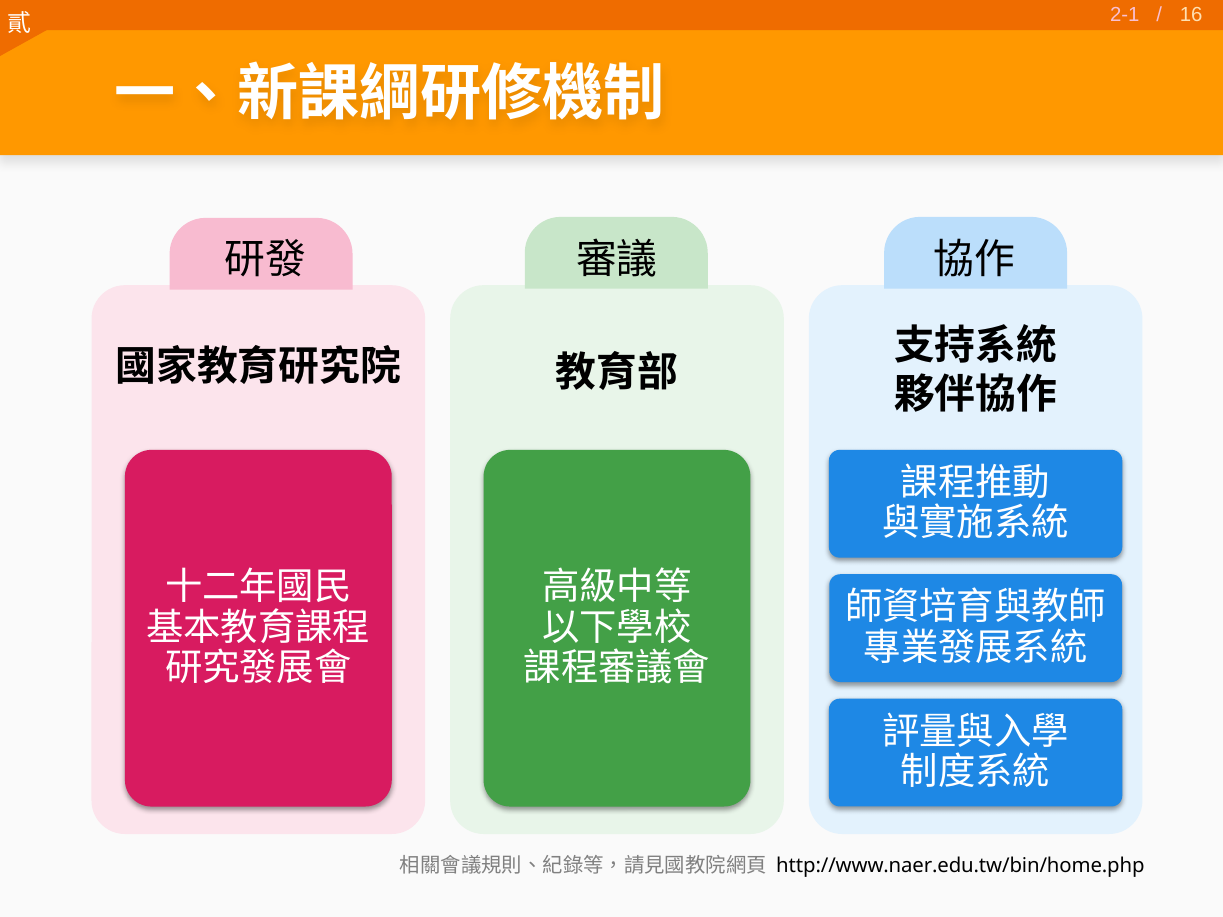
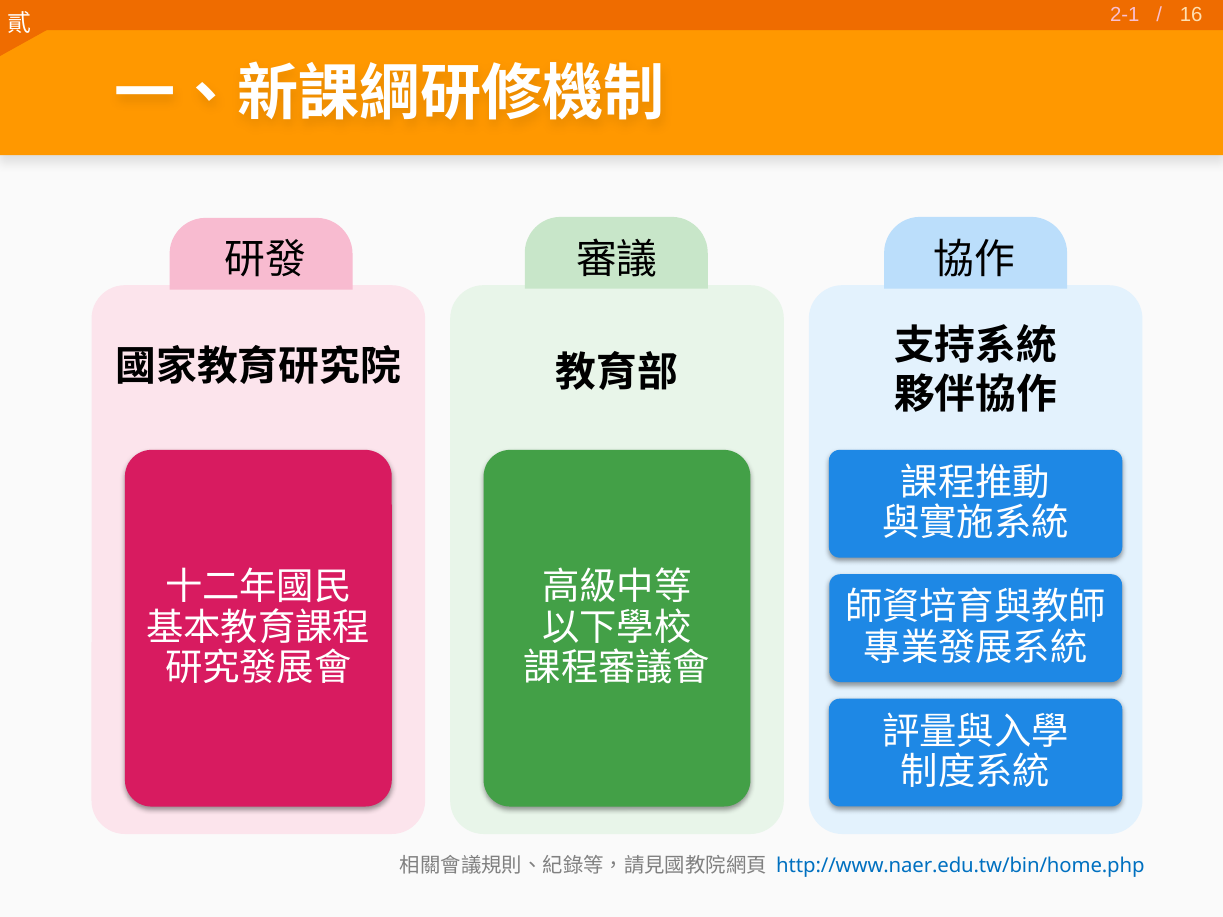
http://www.naer.edu.tw/bin/home.php colour: black -> blue
